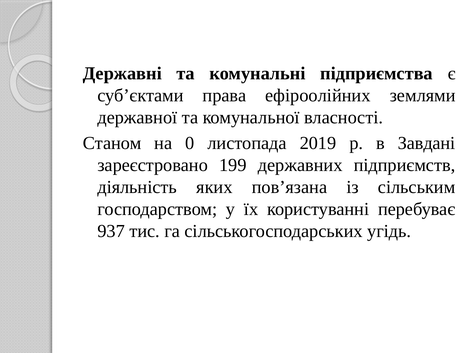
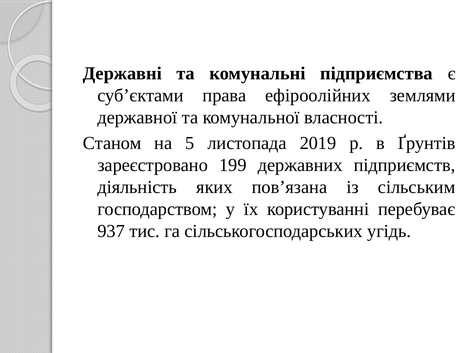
0: 0 -> 5
Завдані: Завдані -> Ґрунтів
